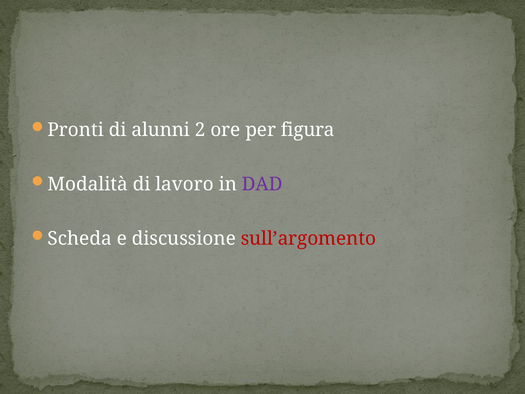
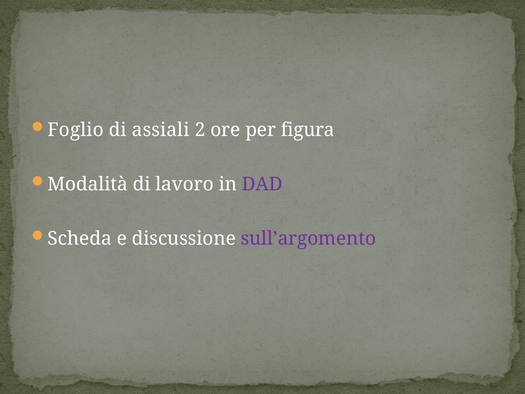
Pronti: Pronti -> Foglio
alunni: alunni -> assiali
sull’argomento colour: red -> purple
